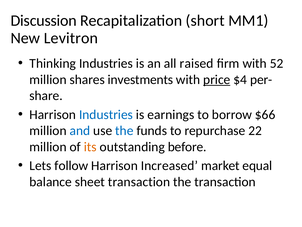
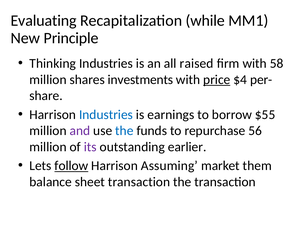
Discussion: Discussion -> Evaluating
short: short -> while
Levitron: Levitron -> Principle
52: 52 -> 58
$66: $66 -> $55
and colour: blue -> purple
22: 22 -> 56
its colour: orange -> purple
before: before -> earlier
follow underline: none -> present
Increased: Increased -> Assuming
equal: equal -> them
